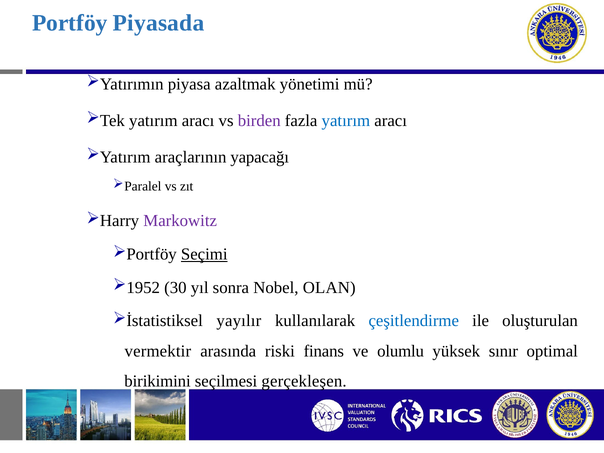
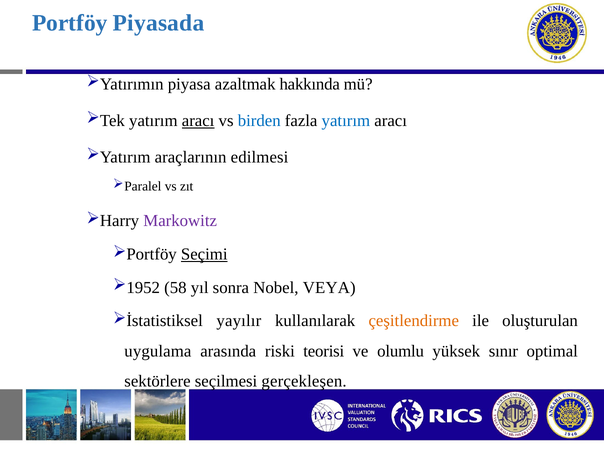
yönetimi: yönetimi -> hakkında
aracı at (198, 121) underline: none -> present
birden colour: purple -> blue
yapacağı: yapacağı -> edilmesi
30: 30 -> 58
OLAN: OLAN -> VEYA
çeşitlendirme colour: blue -> orange
vermektir: vermektir -> uygulama
finans: finans -> teorisi
birikimini: birikimini -> sektörlere
